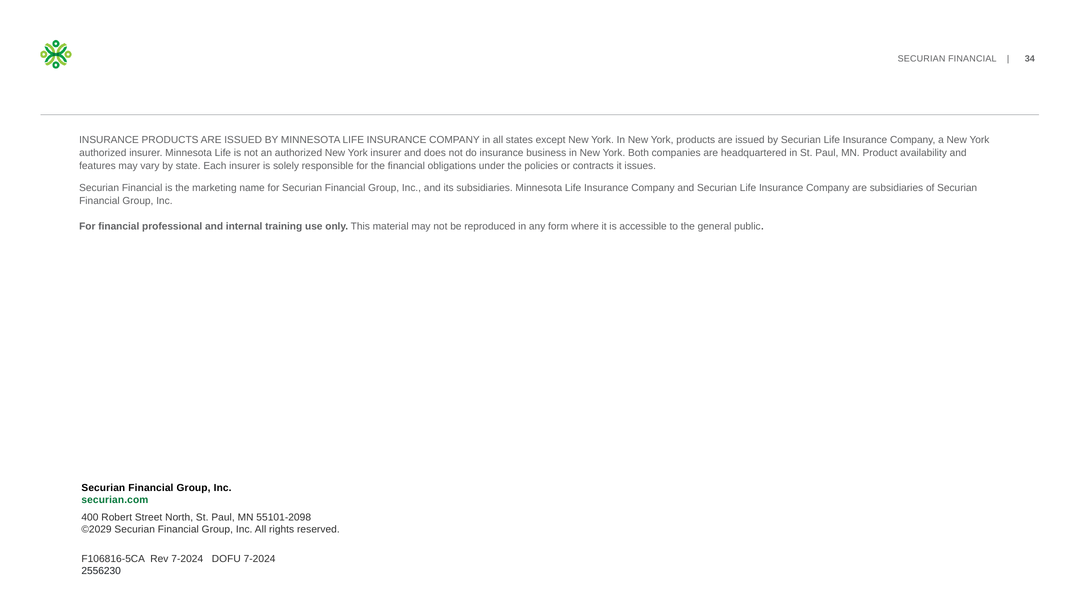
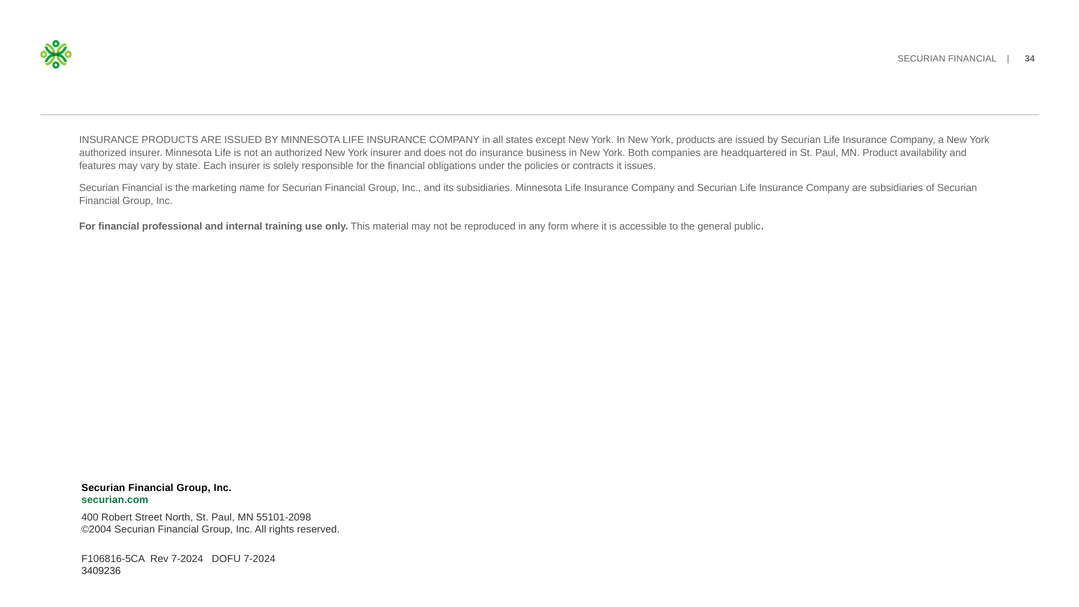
©2029: ©2029 -> ©2004
2556230: 2556230 -> 3409236
